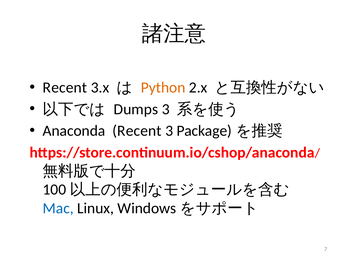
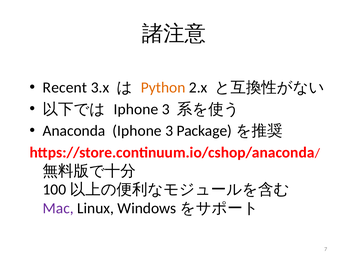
Dumps at (136, 109): Dumps -> Iphone
Anaconda Recent: Recent -> Iphone
Mac colour: blue -> purple
